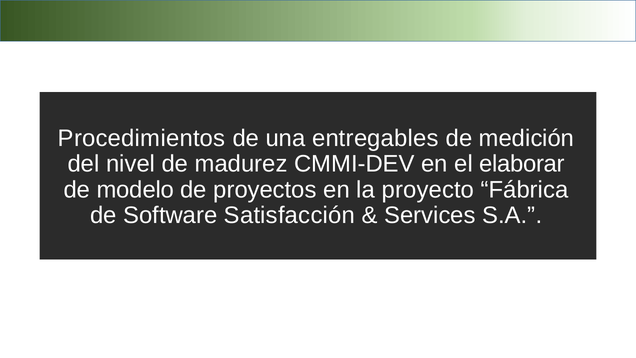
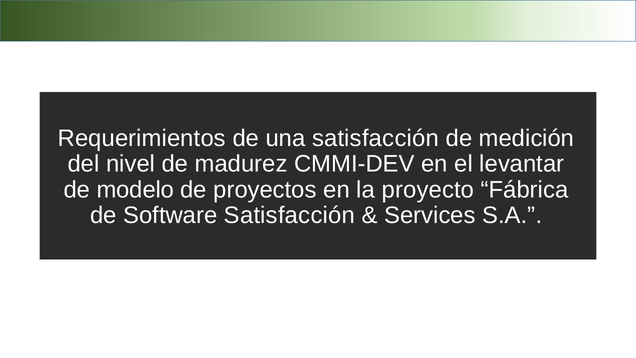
Procedimientos: Procedimientos -> Requerimientos
una entregables: entregables -> satisfacción
elaborar: elaborar -> levantar
